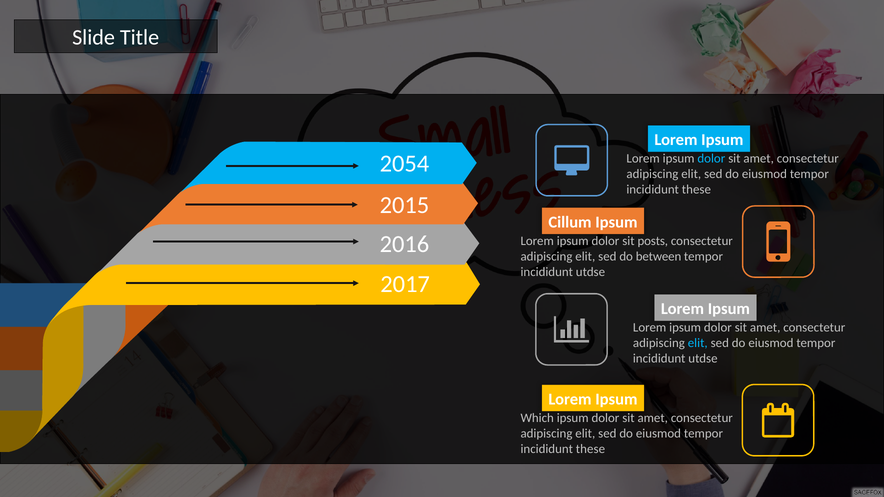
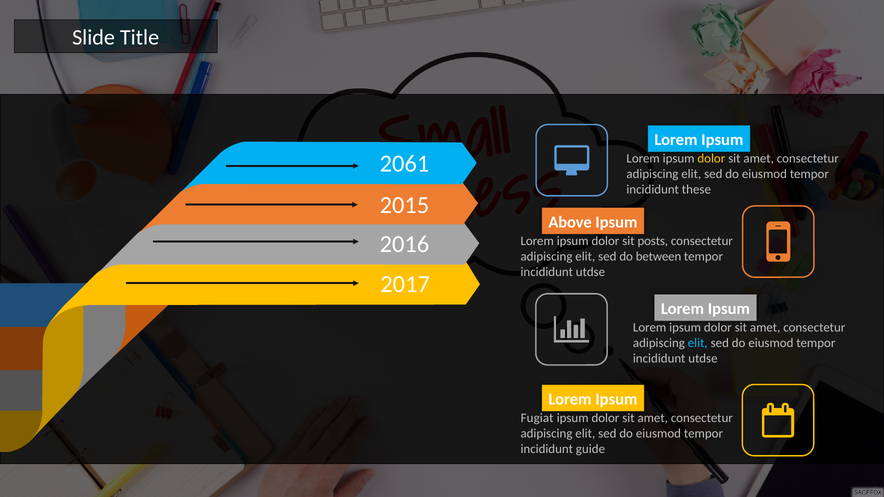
dolor at (711, 159) colour: light blue -> yellow
2054: 2054 -> 2061
Cillum: Cillum -> Above
Which: Which -> Fugiat
these at (590, 449): these -> guide
